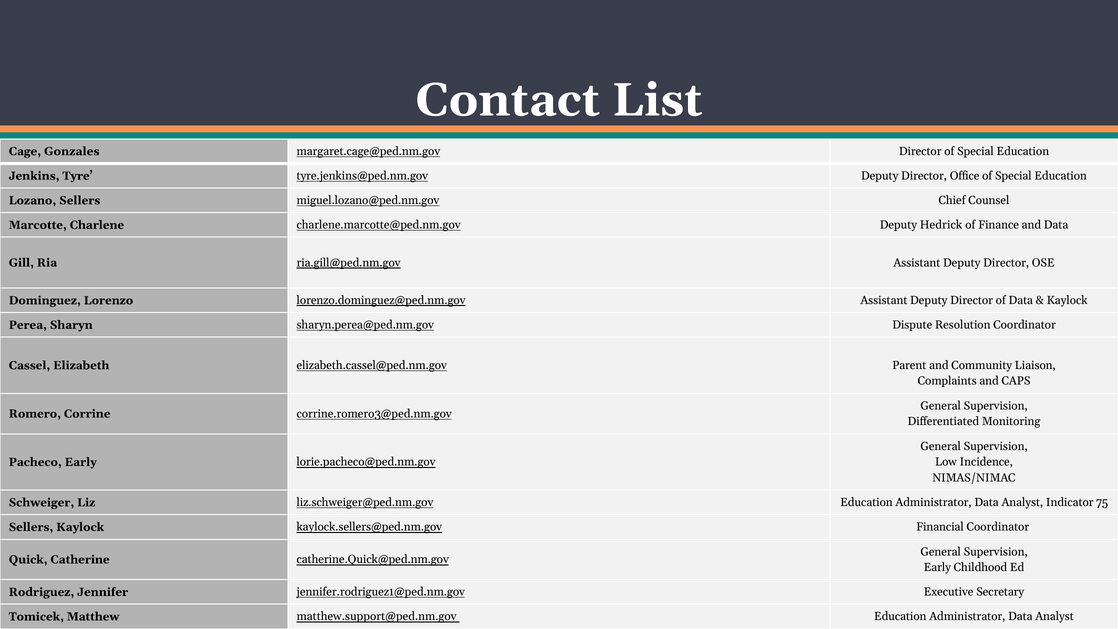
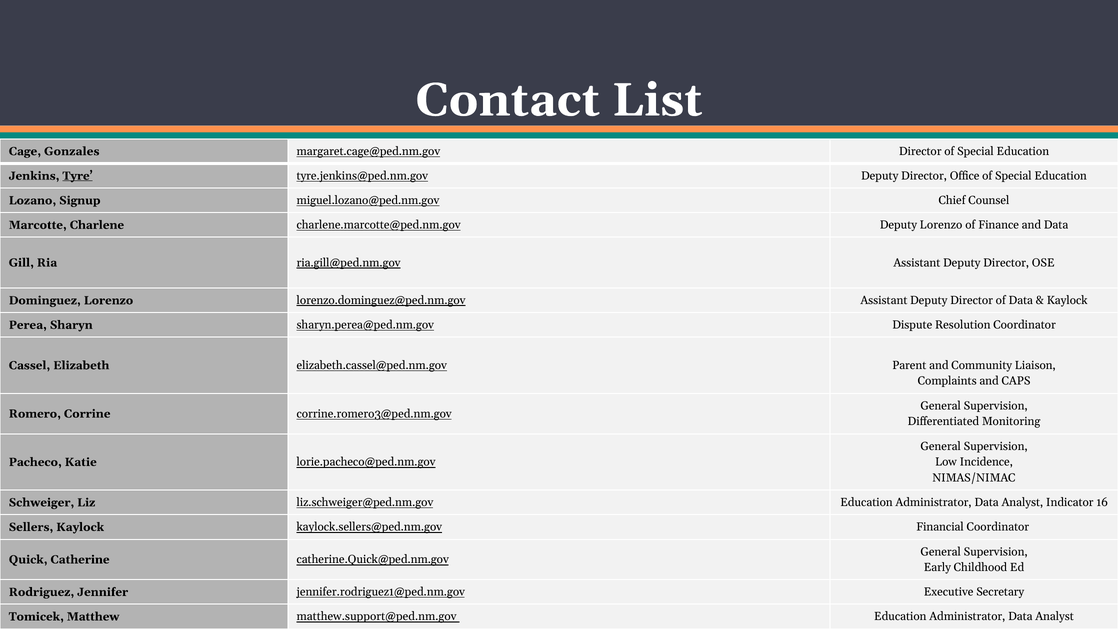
Tyre underline: none -> present
Lozano Sellers: Sellers -> Signup
Deputy Hedrick: Hedrick -> Lorenzo
Pacheco Early: Early -> Katie
75: 75 -> 16
